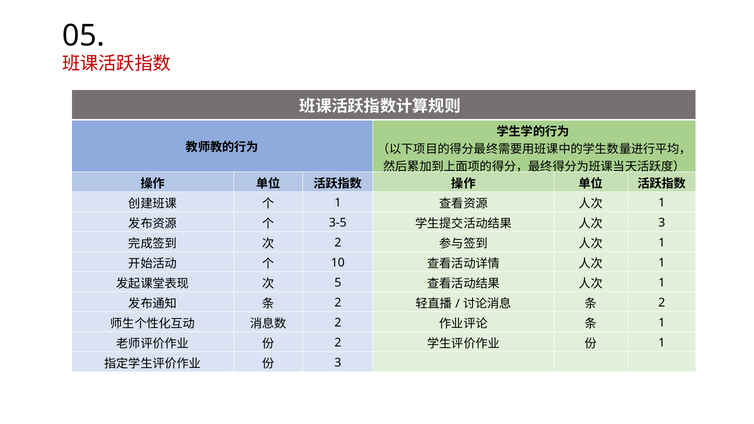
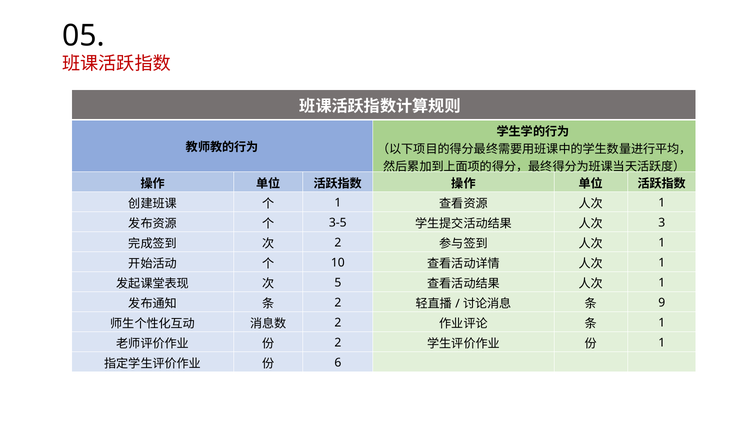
2 at (662, 303): 2 -> 9
3 at (338, 363): 3 -> 6
